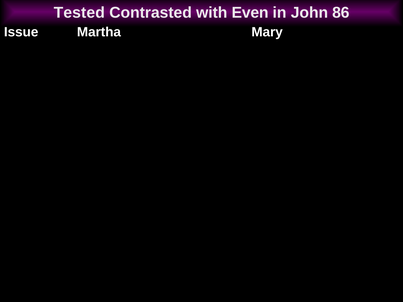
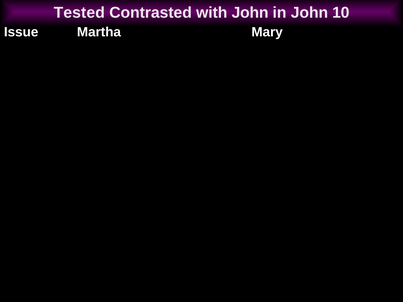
with Even: Even -> John
86: 86 -> 10
